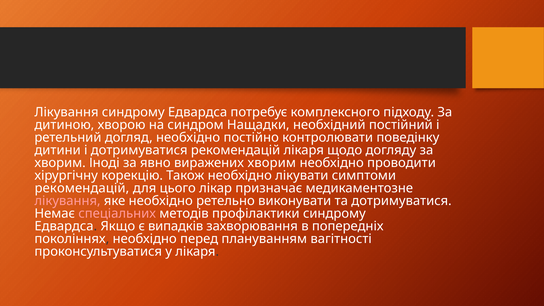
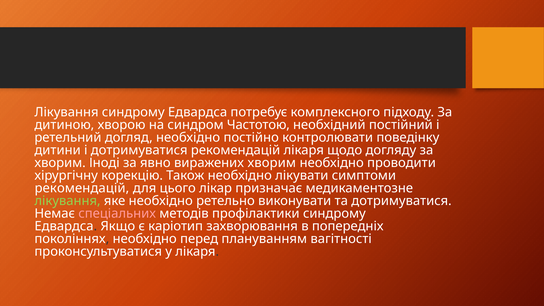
Нащадки: Нащадки -> Частотою
лікування at (67, 201) colour: pink -> light green
випадків: випадків -> каріотип
